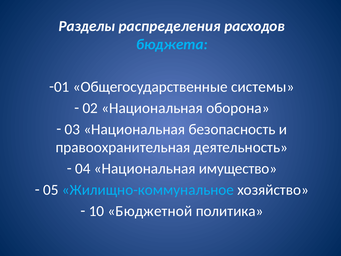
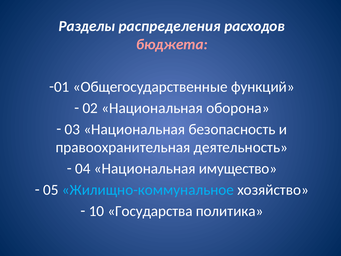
бюджета colour: light blue -> pink
системы: системы -> функций
Бюджетной: Бюджетной -> Государства
